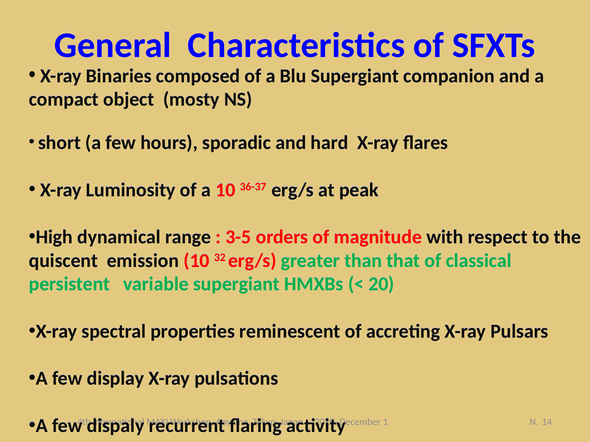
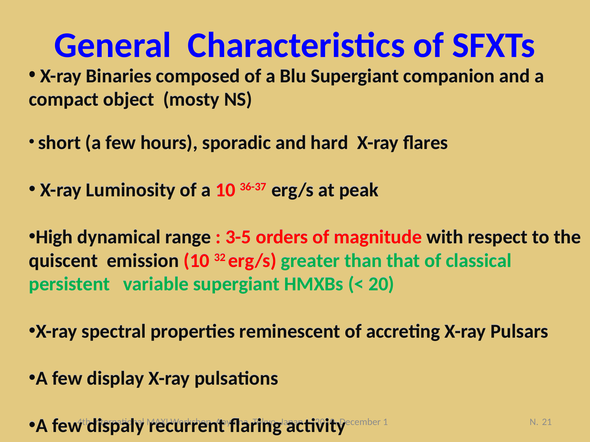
14: 14 -> 21
